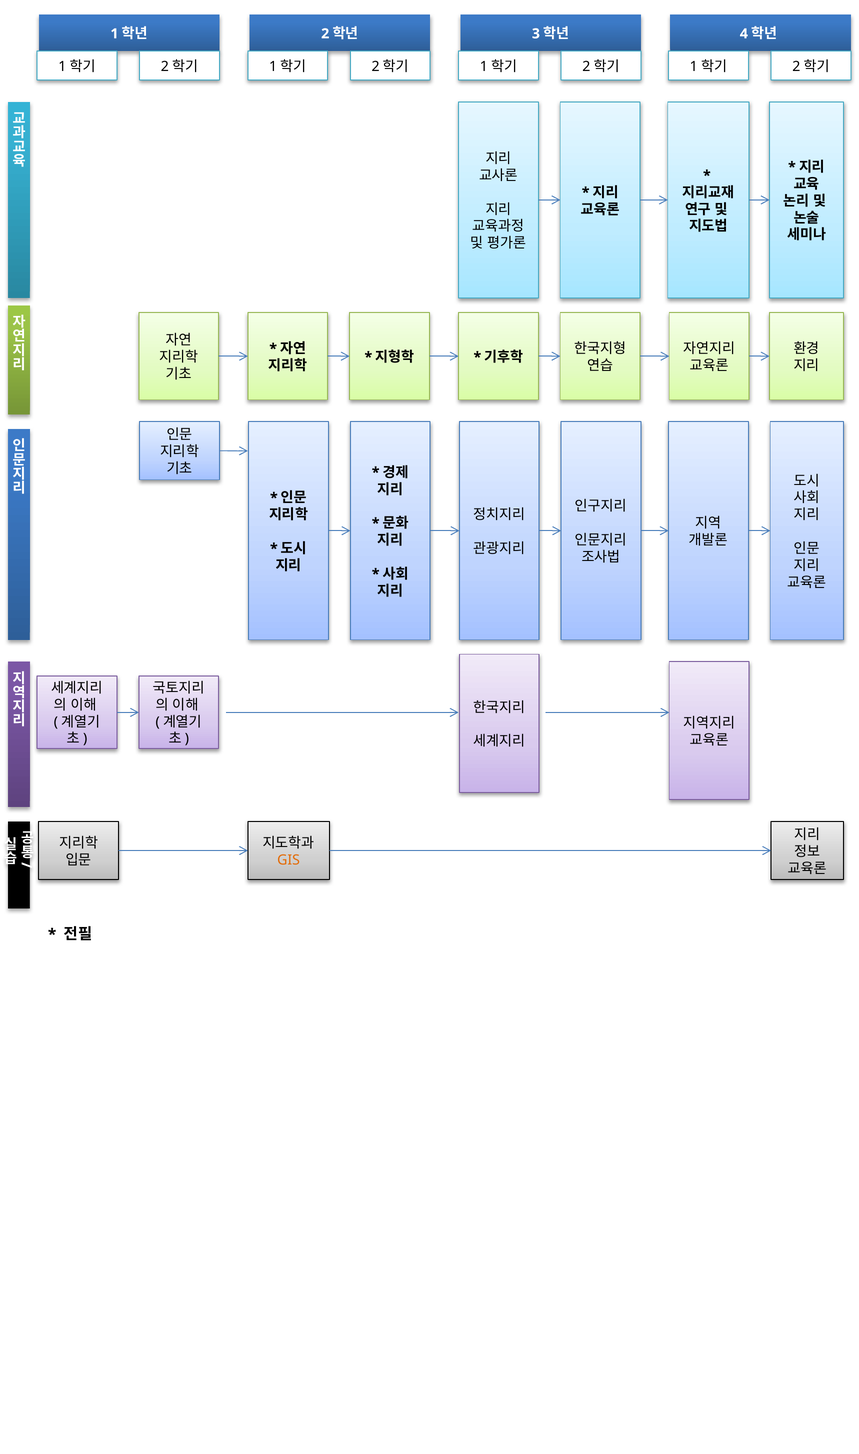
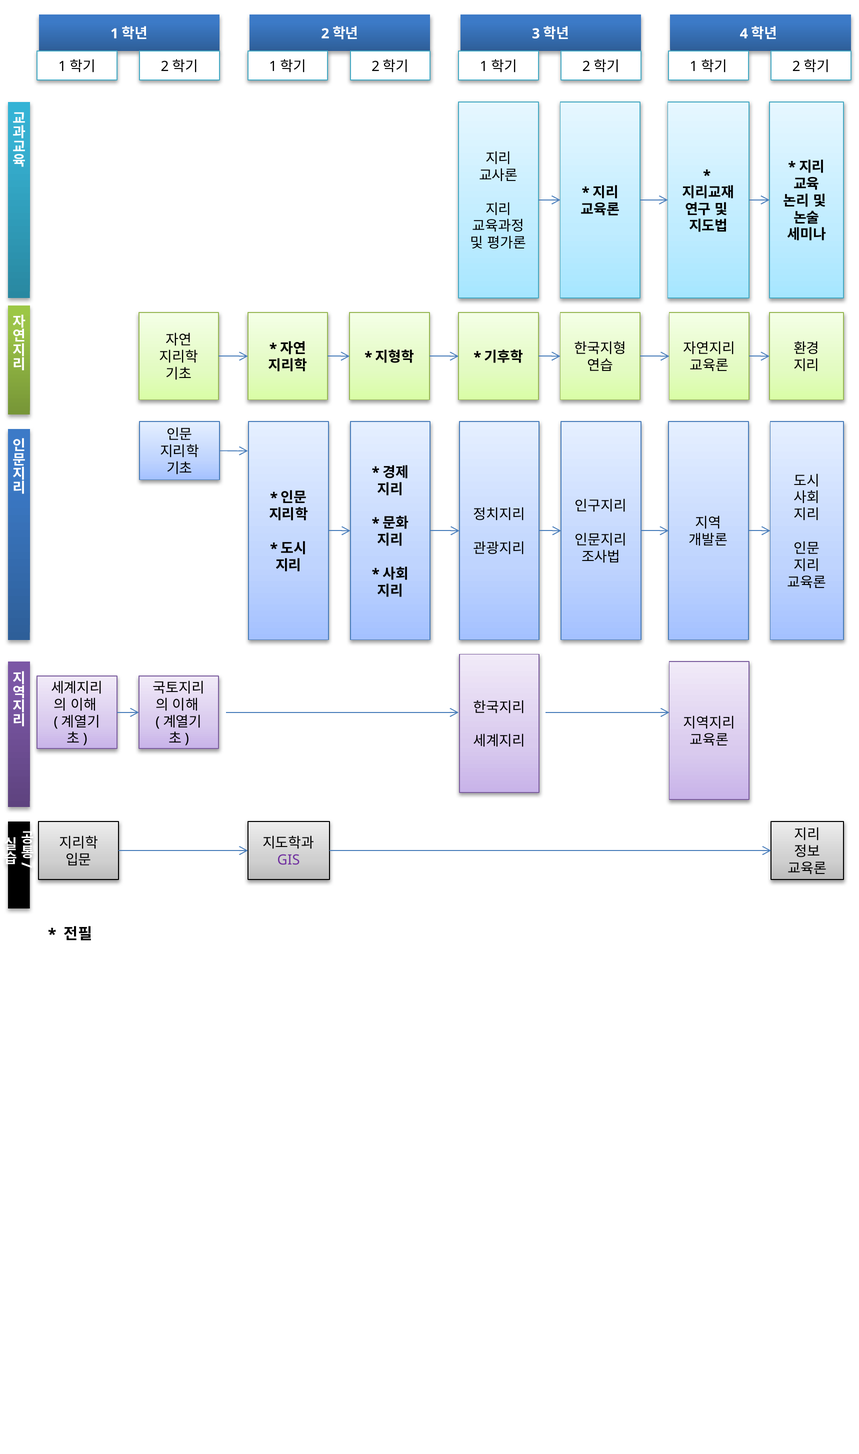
GIS colour: orange -> purple
